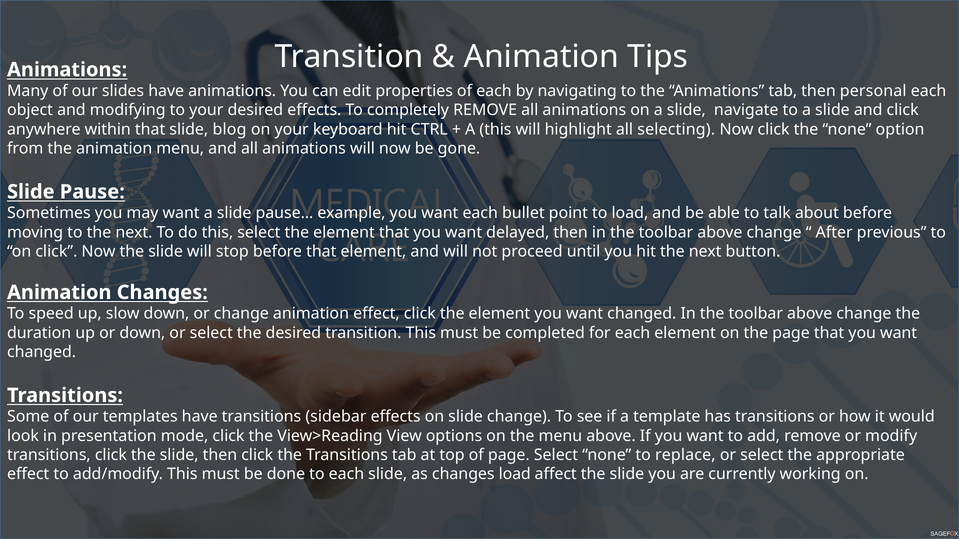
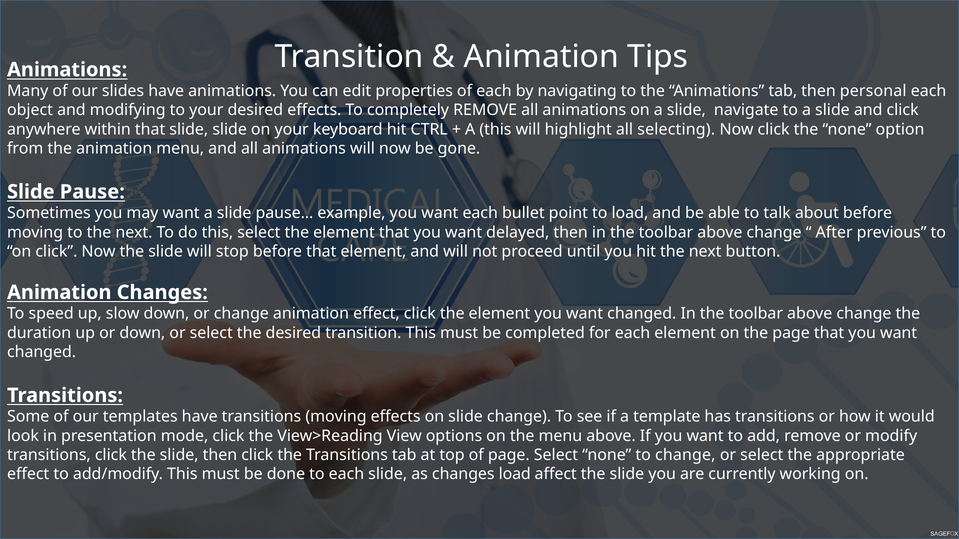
slide blog: blog -> slide
transitions sidebar: sidebar -> moving
to replace: replace -> change
